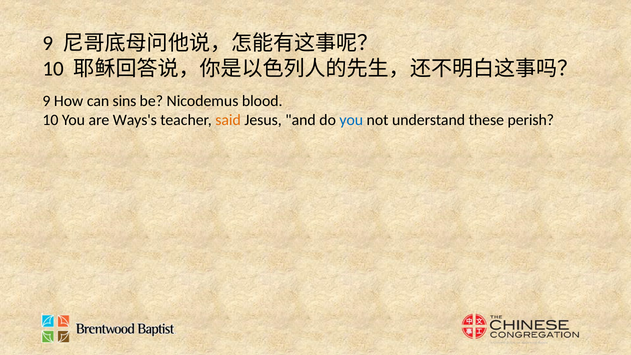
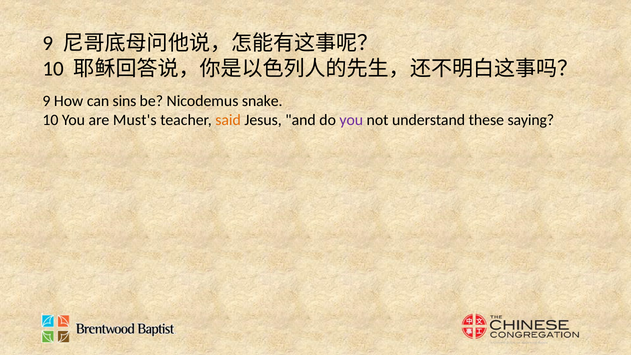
blood: blood -> snake
Ways's: Ways's -> Must's
you at (351, 120) colour: blue -> purple
perish: perish -> saying
